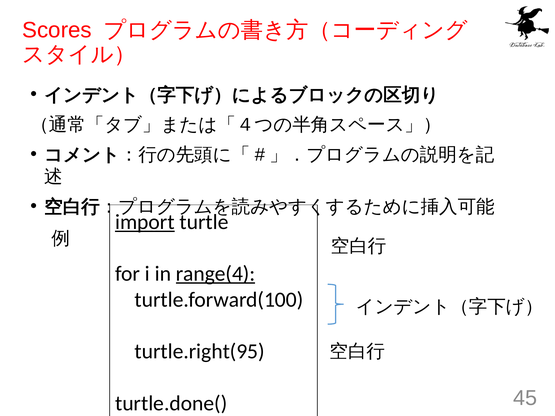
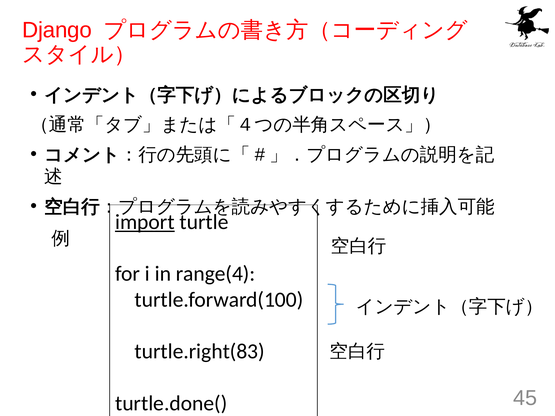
Scores: Scores -> Django
range(4 underline: present -> none
turtle.right(95: turtle.right(95 -> turtle.right(83
